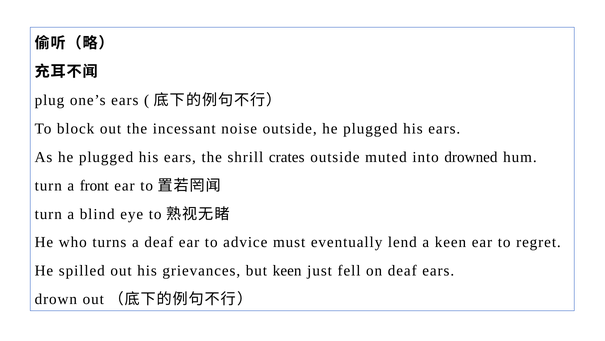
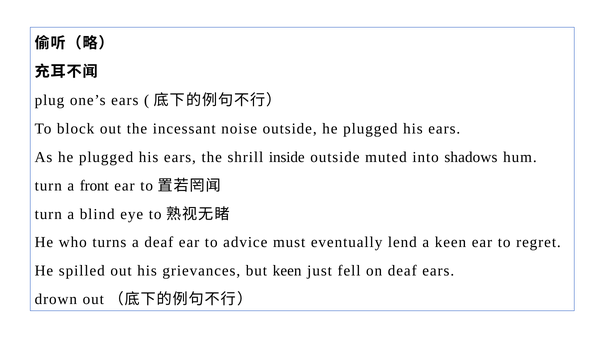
crates: crates -> inside
drowned: drowned -> shadows
